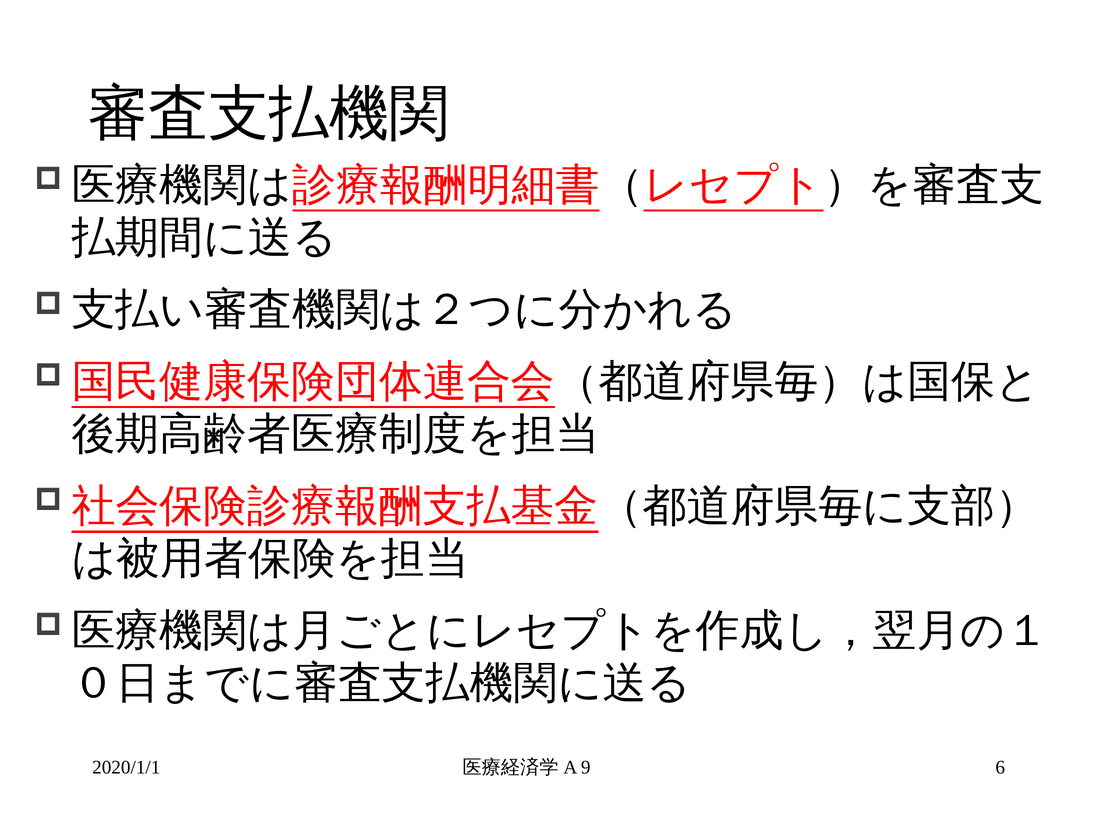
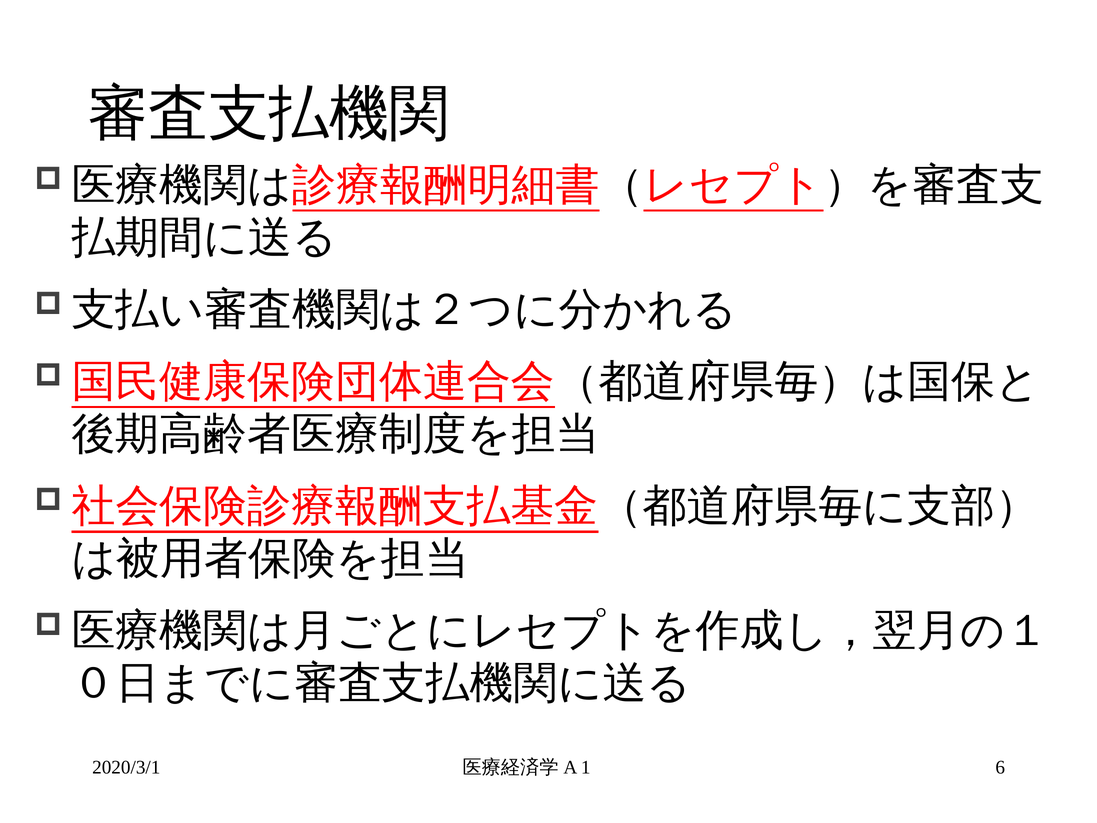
2020/1/1: 2020/1/1 -> 2020/3/1
9: 9 -> 1
